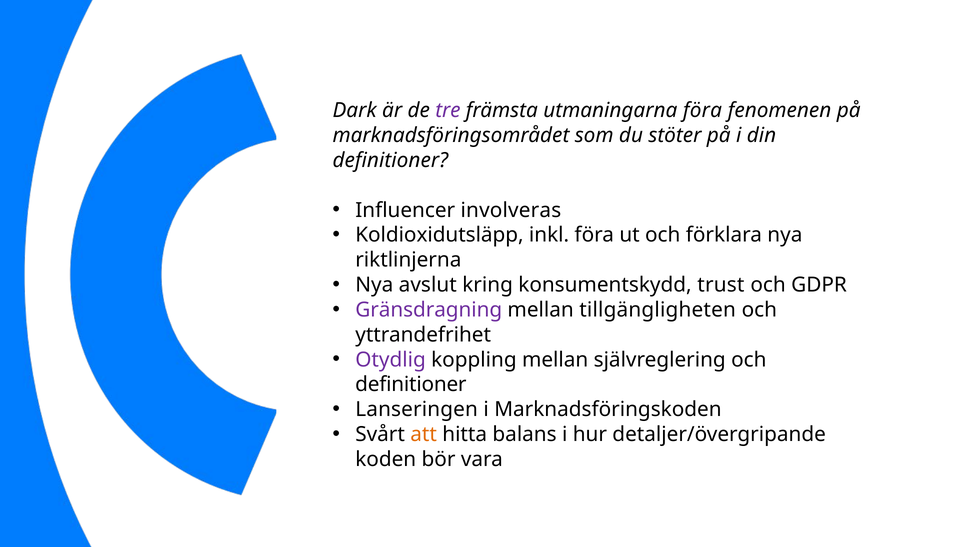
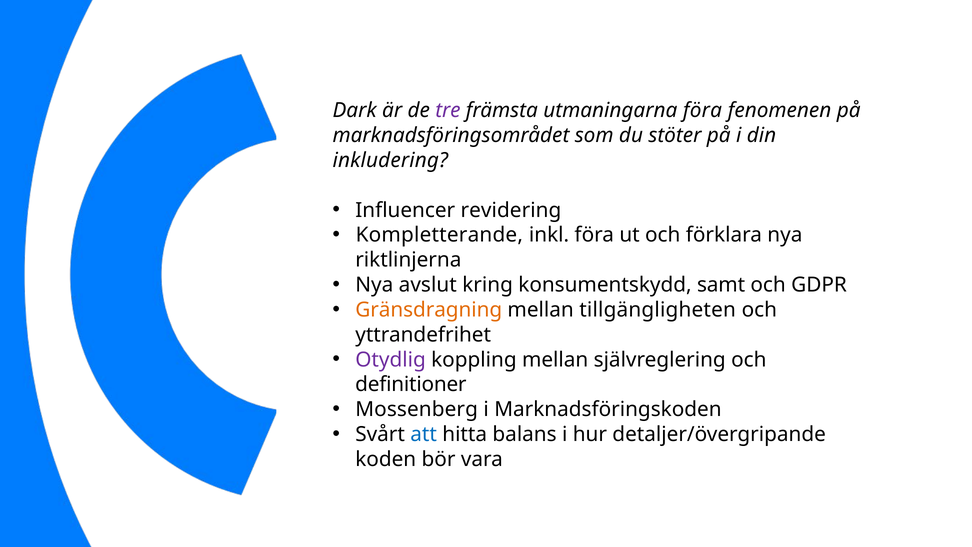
definitioner at (390, 160): definitioner -> inkludering
involveras: involveras -> revidering
Koldioxidutsläpp: Koldioxidutsläpp -> Kompletterande
trust: trust -> samt
Gränsdragning colour: purple -> orange
Lanseringen: Lanseringen -> Mossenberg
att colour: orange -> blue
